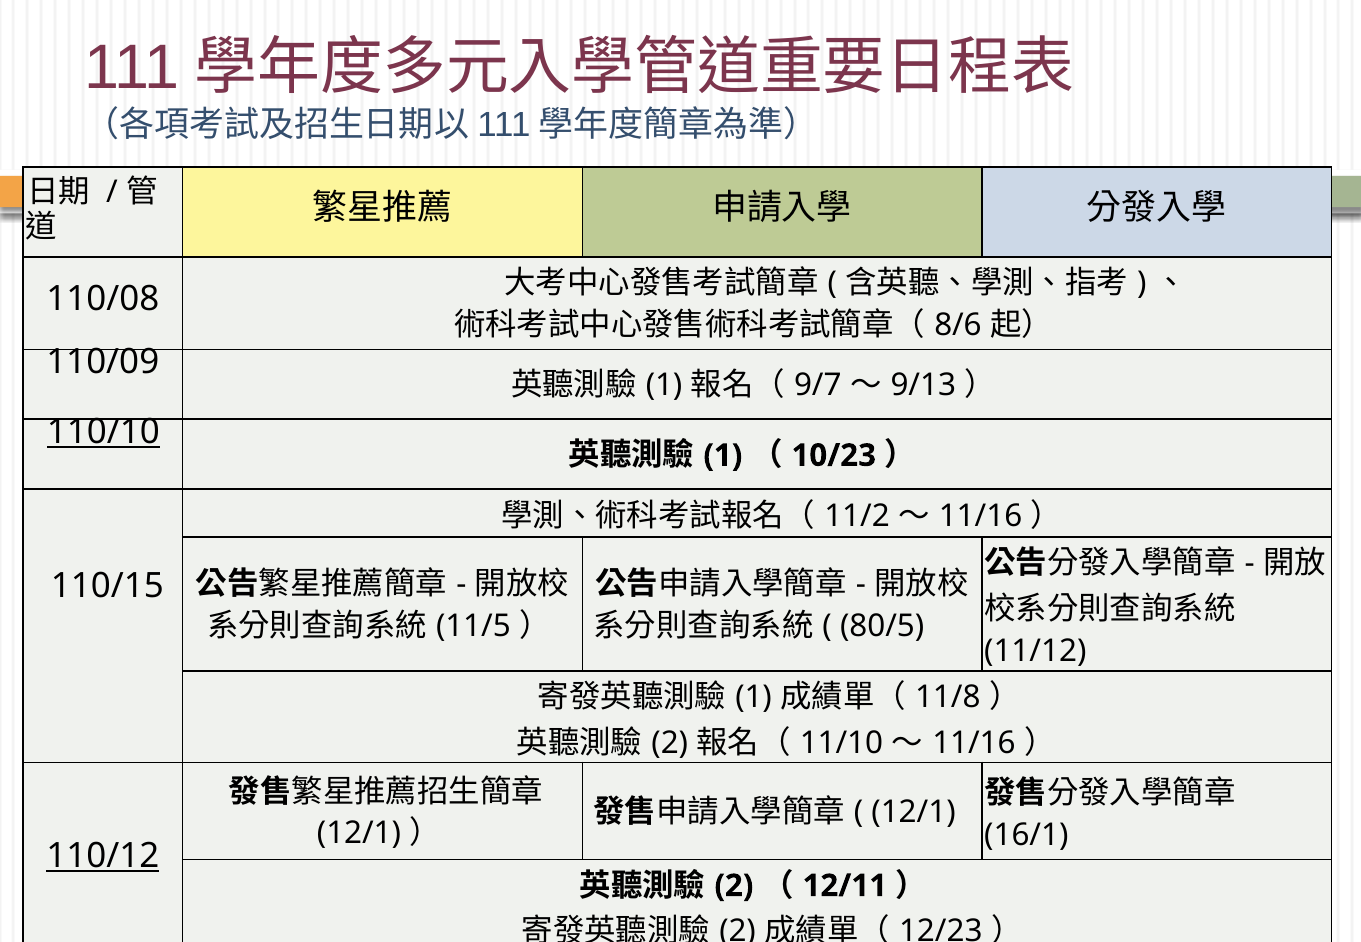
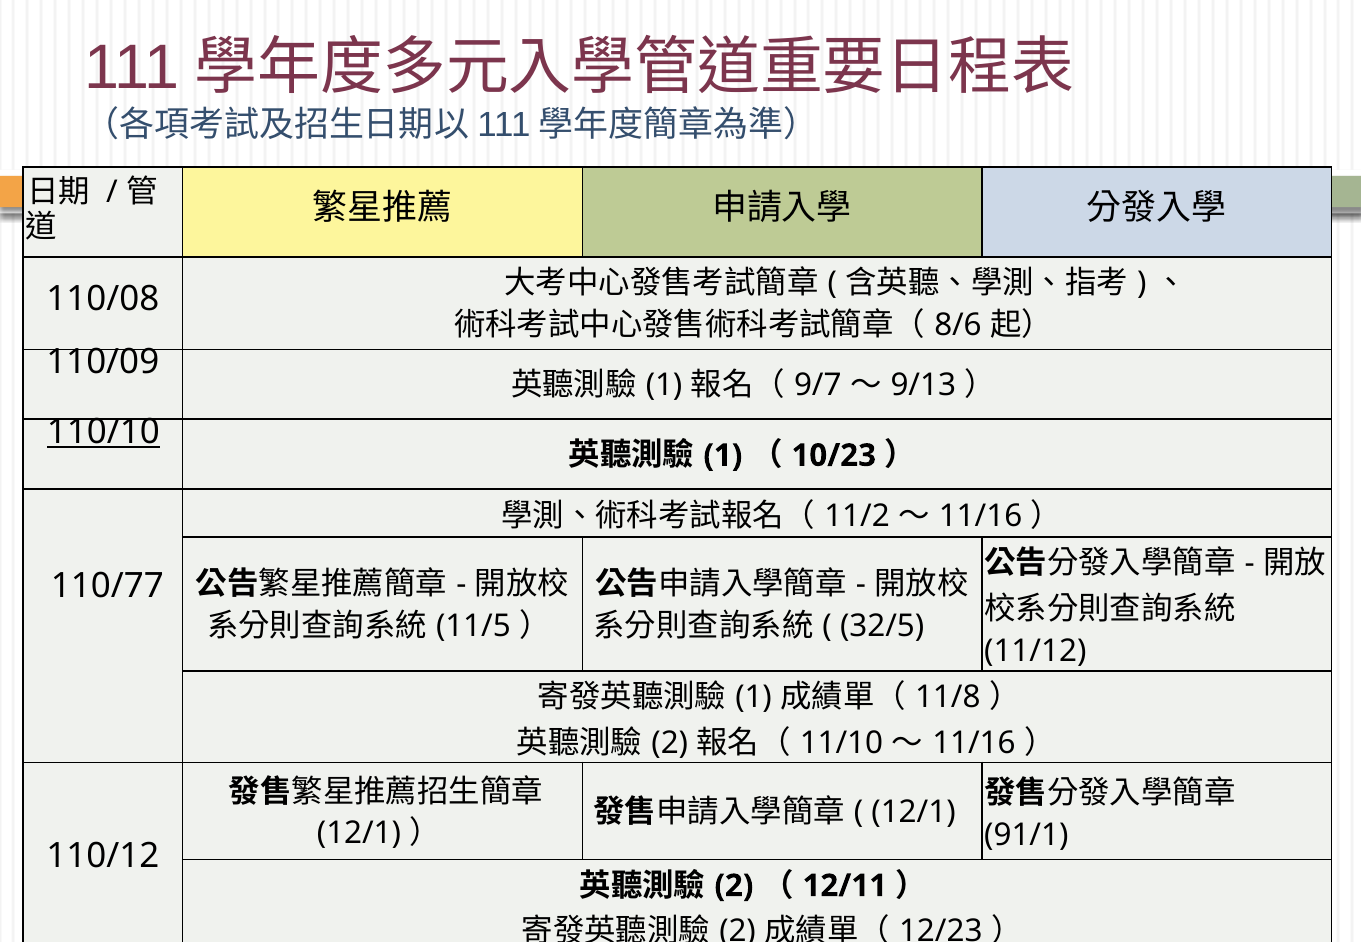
110/15: 110/15 -> 110/77
80/5: 80/5 -> 32/5
16/1: 16/1 -> 91/1
110/12 underline: present -> none
